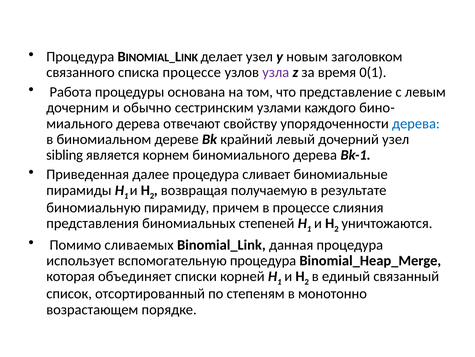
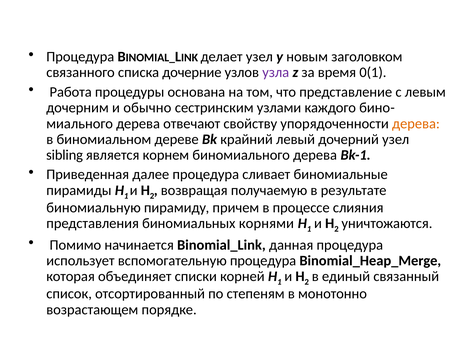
списка процессе: процессе -> дочерние
дерева at (416, 123) colour: blue -> orange
степеней: степеней -> корнями
сливаемых: сливаемых -> начинается
